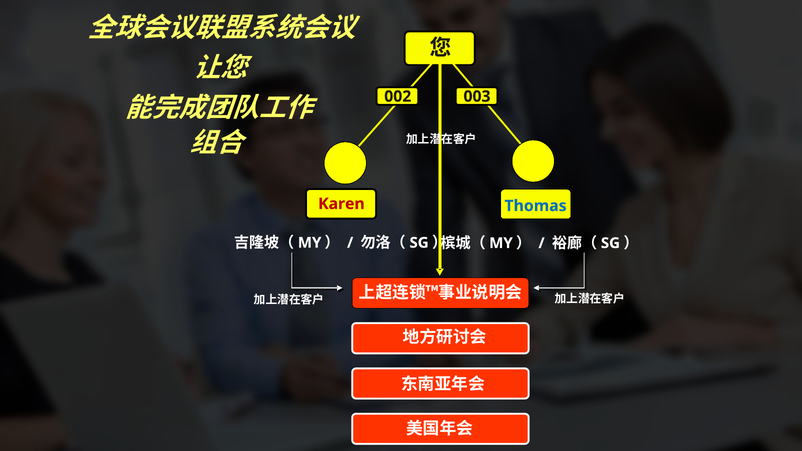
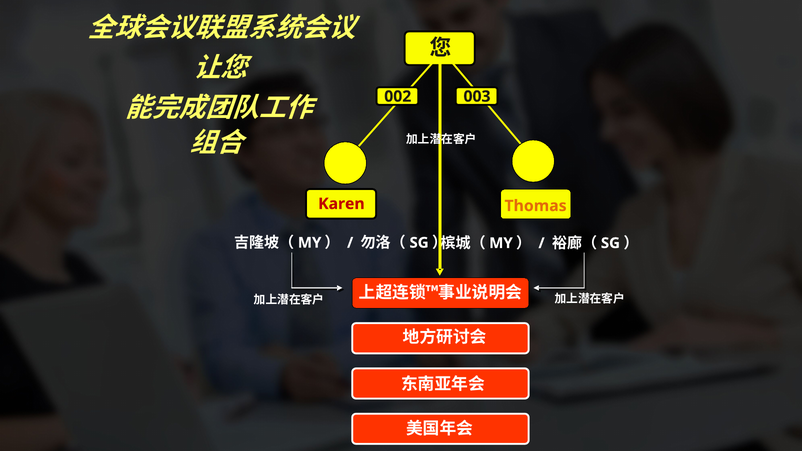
Thomas colour: blue -> orange
